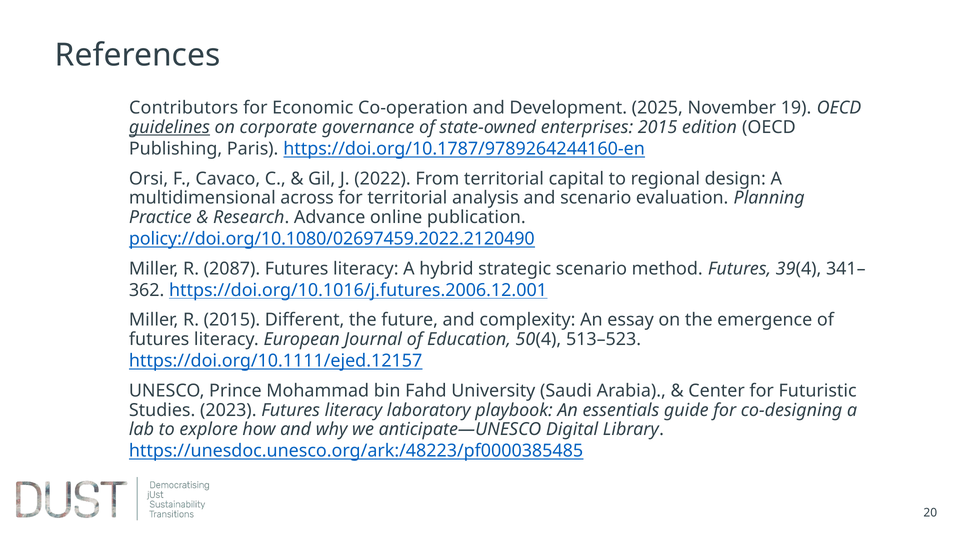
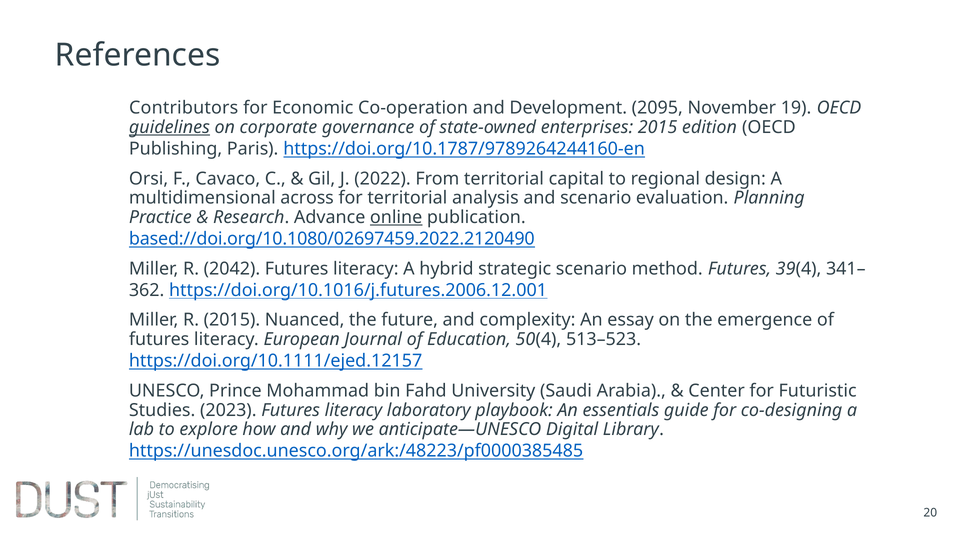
2025: 2025 -> 2095
online underline: none -> present
policy://doi.org/10.1080/02697459.2022.2120490: policy://doi.org/10.1080/02697459.2022.2120490 -> based://doi.org/10.1080/02697459.2022.2120490
2087: 2087 -> 2042
Different: Different -> Nuanced
